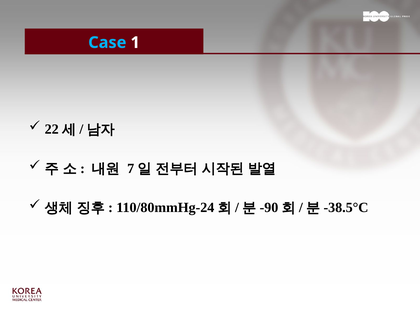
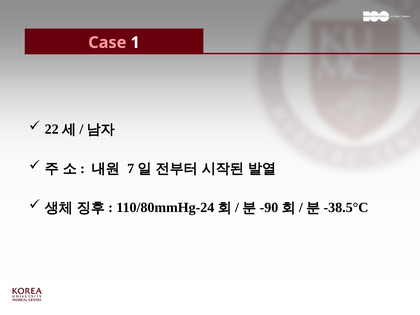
Case colour: light blue -> pink
